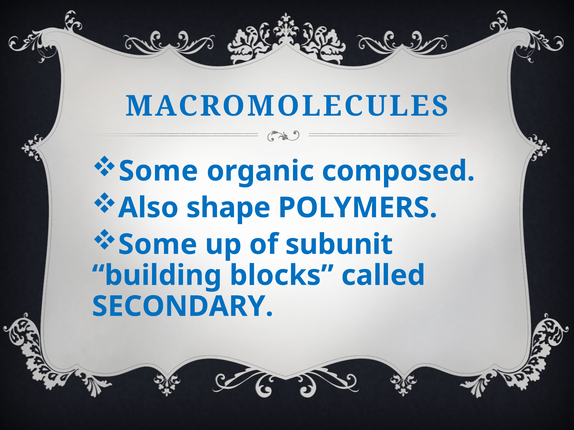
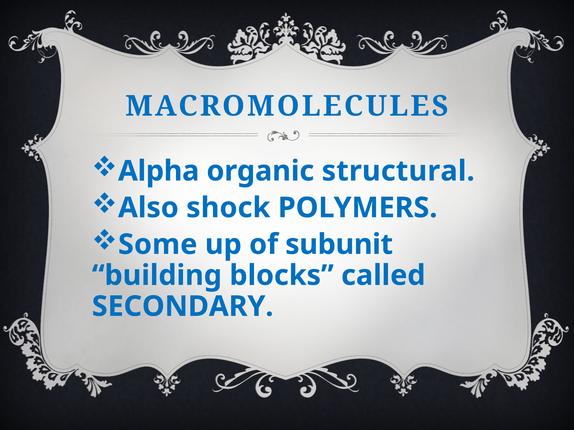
Some at (158, 171): Some -> Alpha
composed: composed -> structural
shape: shape -> shock
